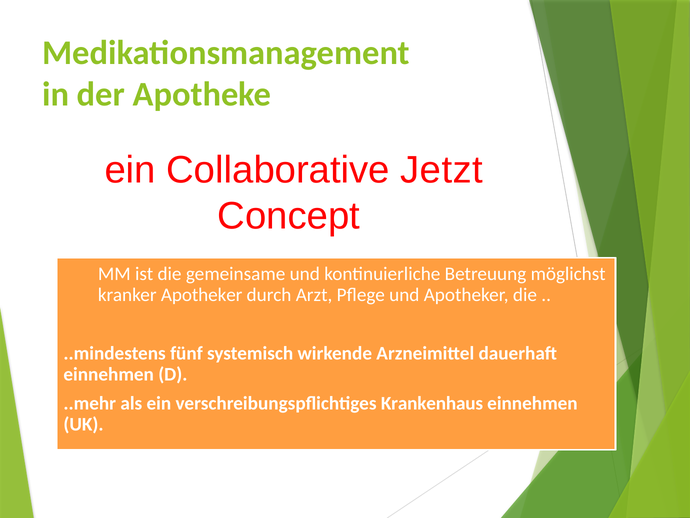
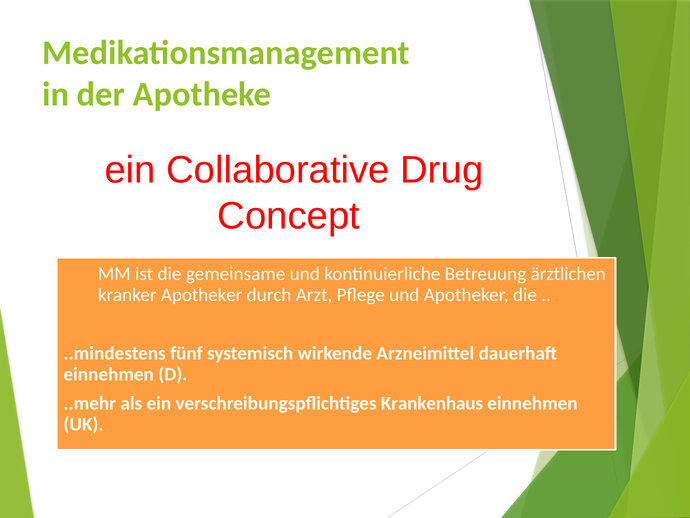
Jetzt: Jetzt -> Drug
möglichst: möglichst -> ärztlichen
